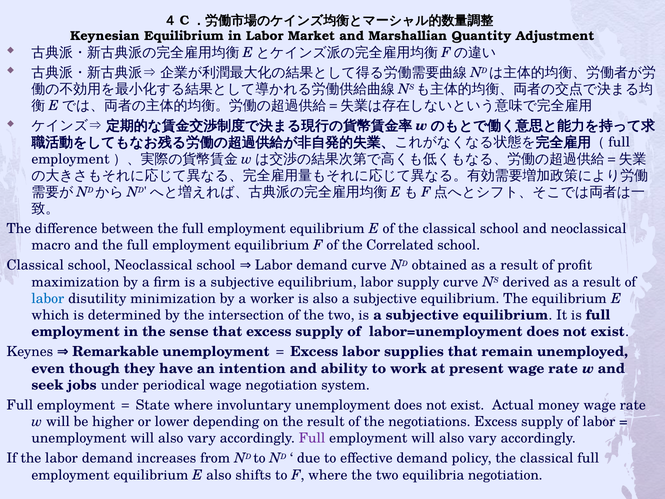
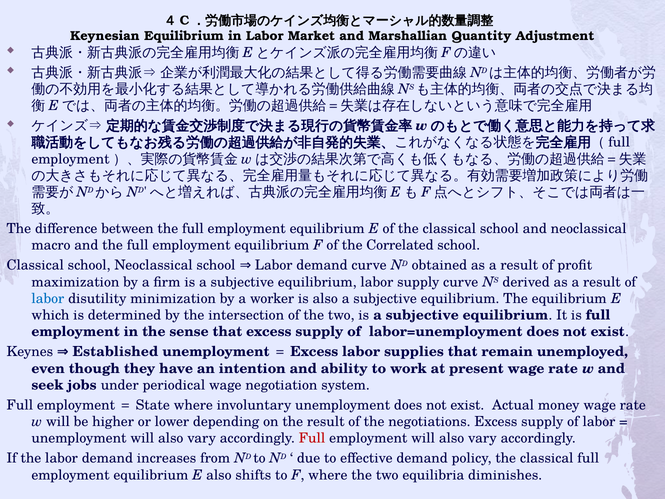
Remarkable: Remarkable -> Established
Full at (312, 438) colour: purple -> red
equilibria negotiation: negotiation -> diminishes
